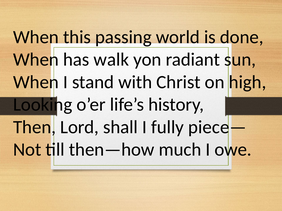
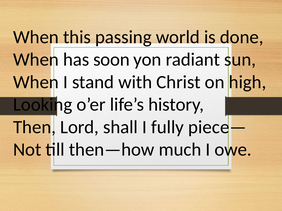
walk: walk -> soon
